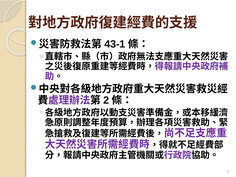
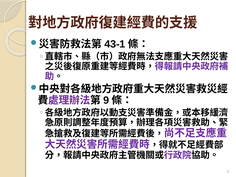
2: 2 -> 9
